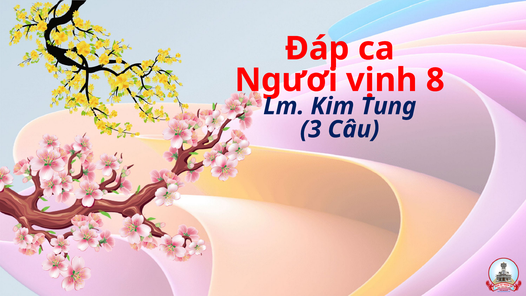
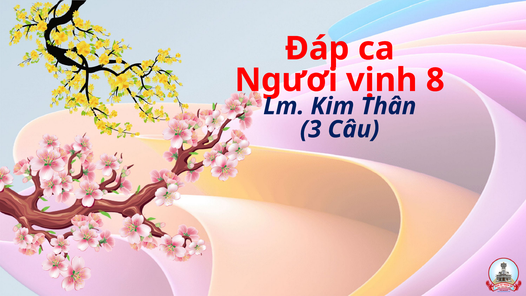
Tung: Tung -> Thân
